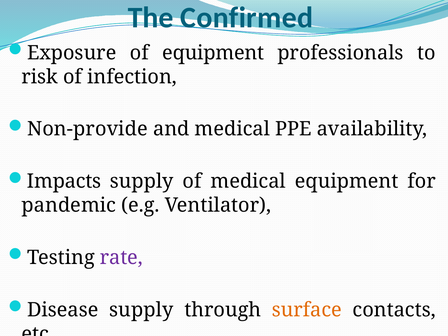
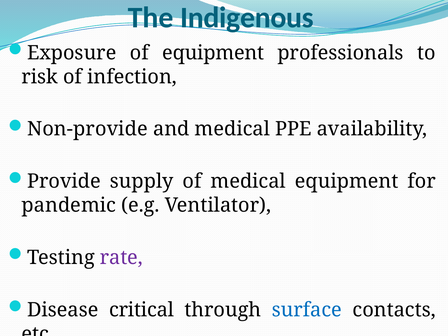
Confirmed: Confirmed -> Indigenous
Impacts: Impacts -> Provide
Disease supply: supply -> critical
surface colour: orange -> blue
